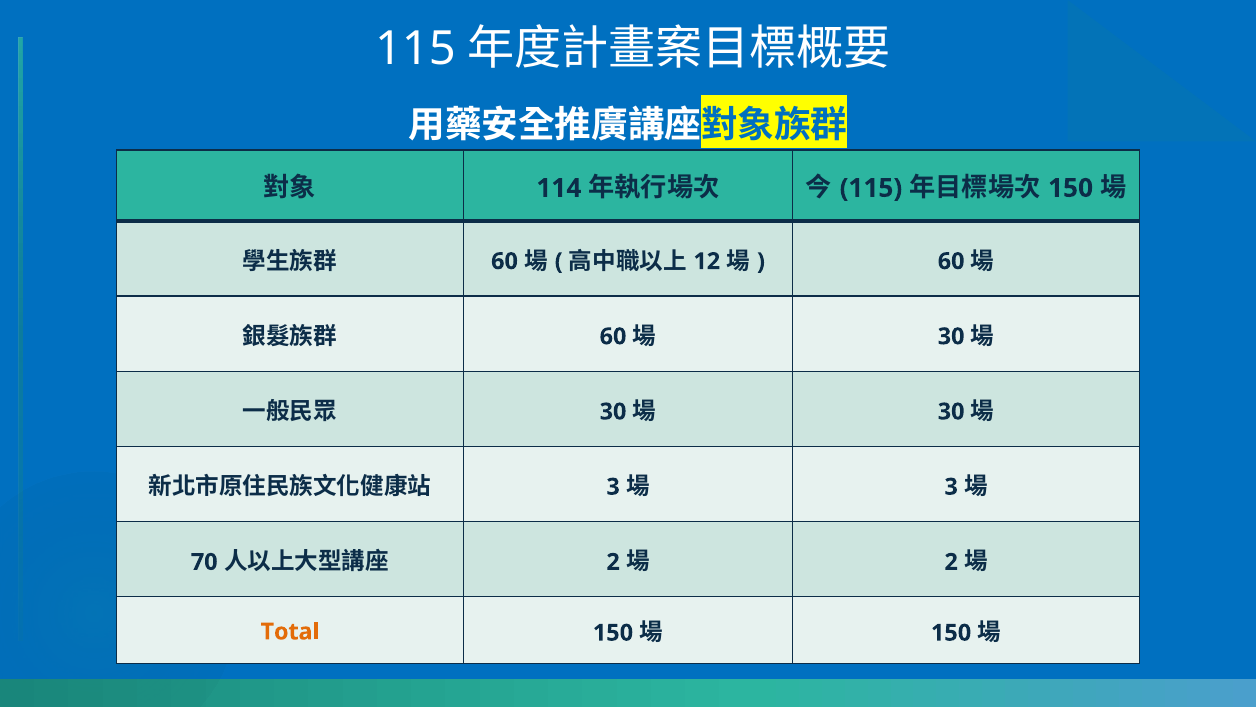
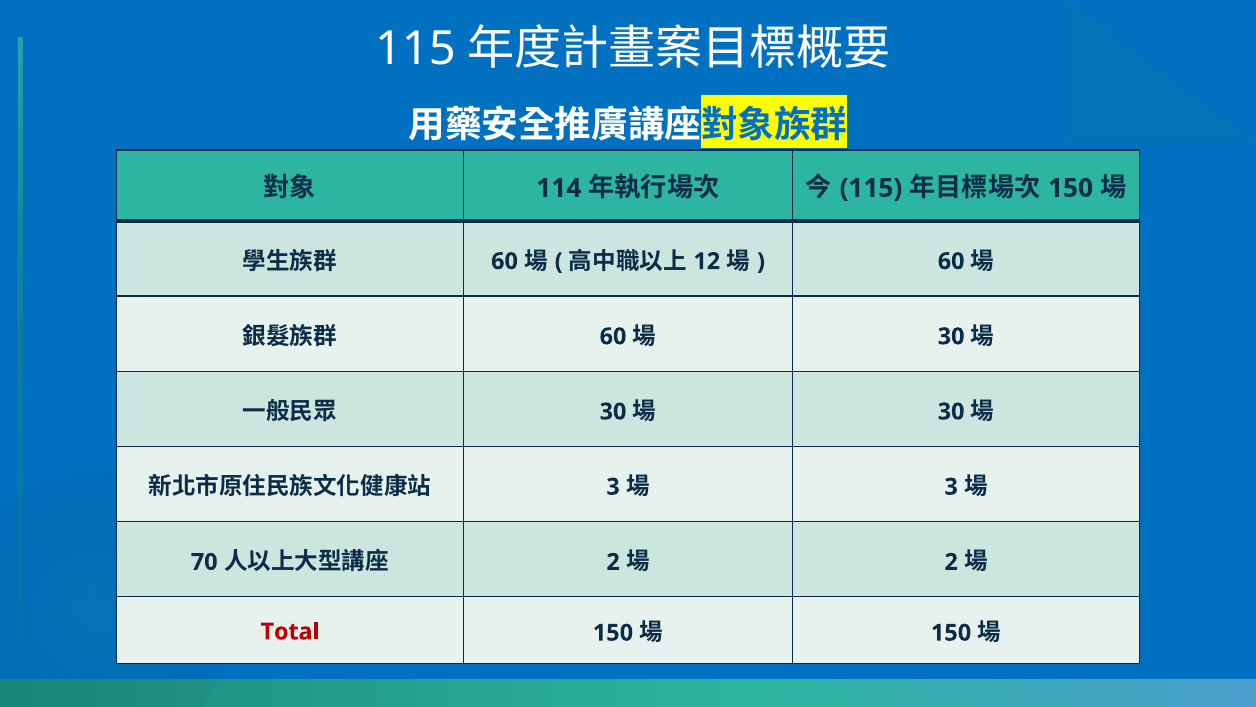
Total colour: orange -> red
